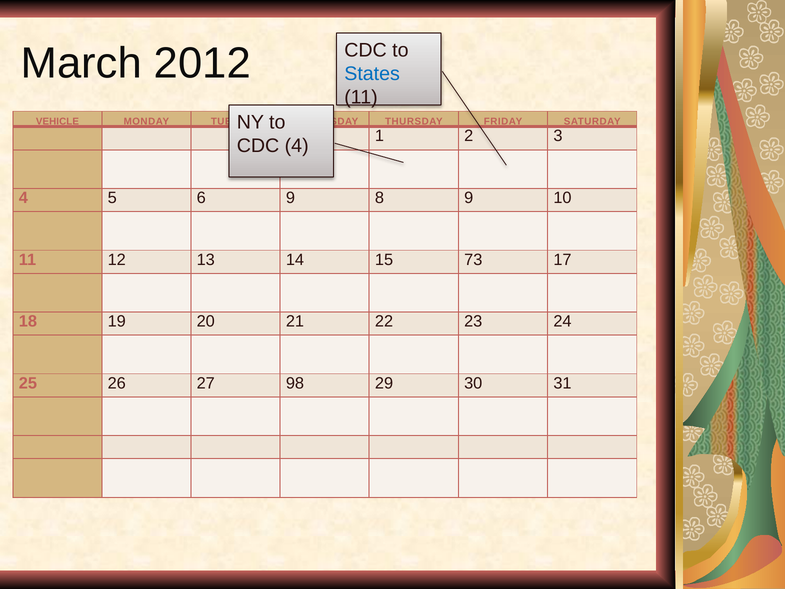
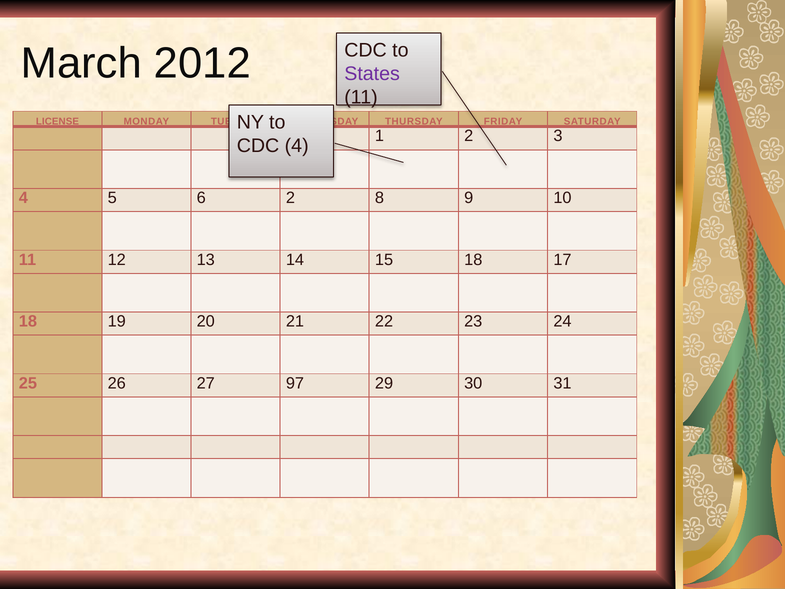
States colour: blue -> purple
VEHICLE: VEHICLE -> LICENSE
6 9: 9 -> 2
15 73: 73 -> 18
98: 98 -> 97
